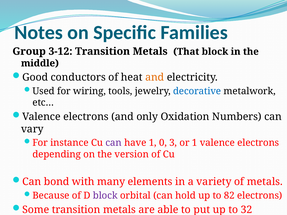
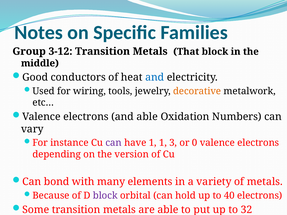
and at (155, 77) colour: orange -> blue
decorative colour: blue -> orange
and only: only -> able
1 0: 0 -> 1
or 1: 1 -> 0
82: 82 -> 40
